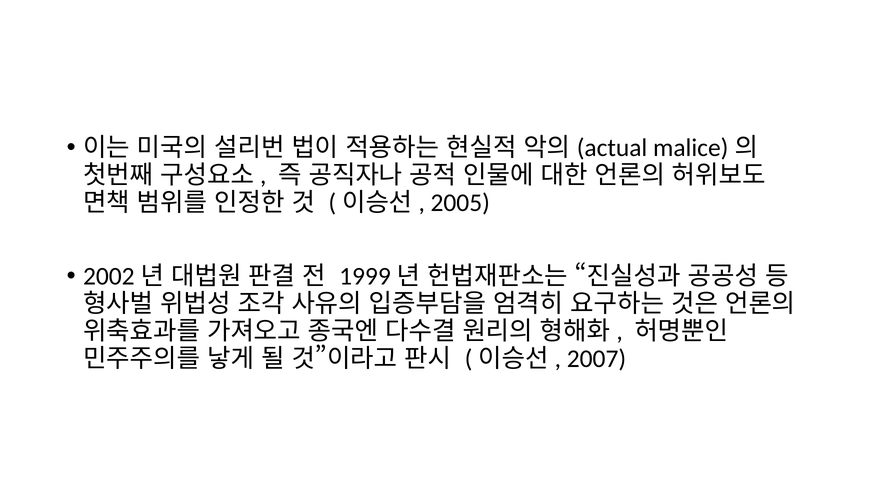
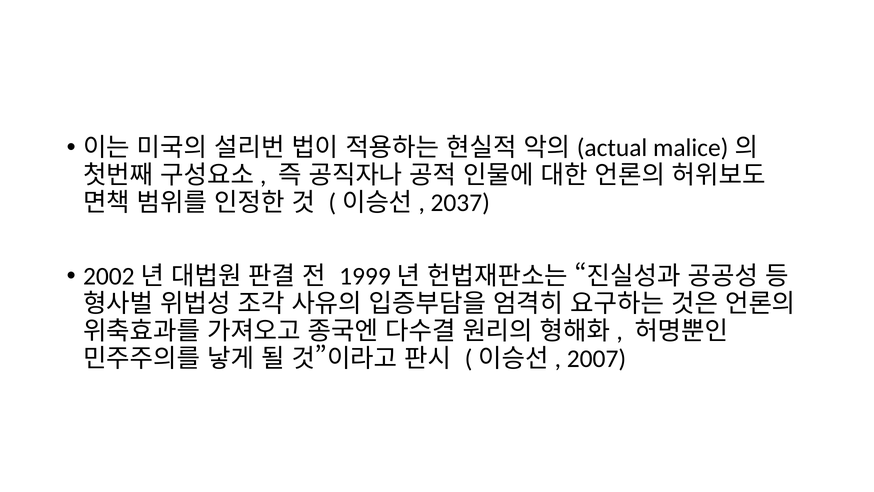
2005: 2005 -> 2037
